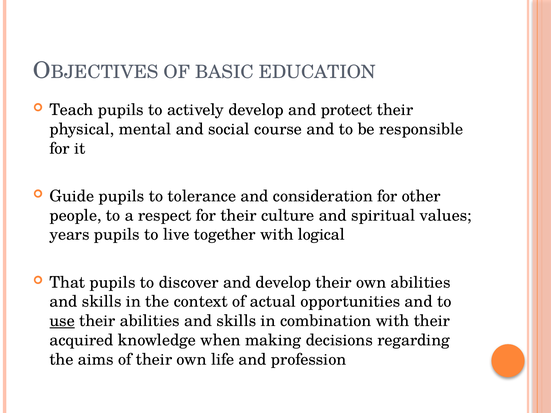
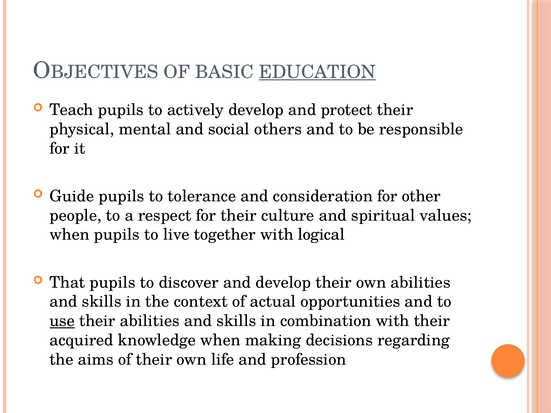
EDUCATION underline: none -> present
course: course -> others
years at (70, 235): years -> when
